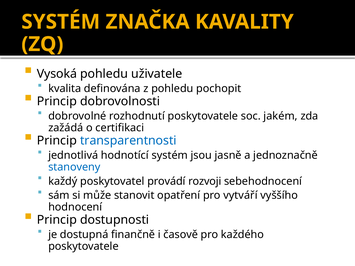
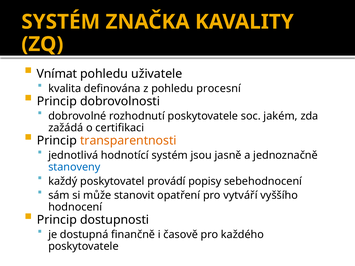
Vysoká: Vysoká -> Vnímat
pochopit: pochopit -> procesní
transparentnosti colour: blue -> orange
rozvoji: rozvoji -> popisy
